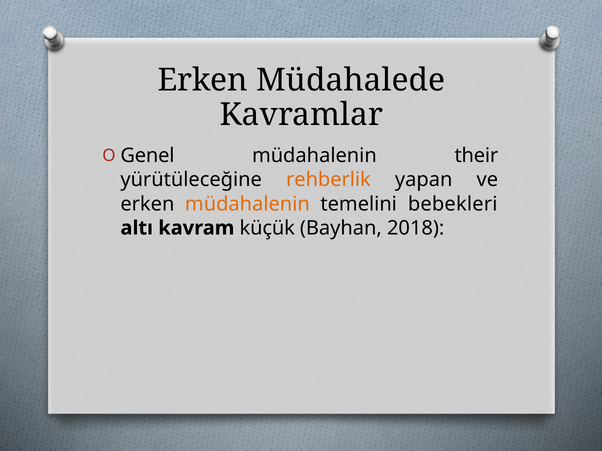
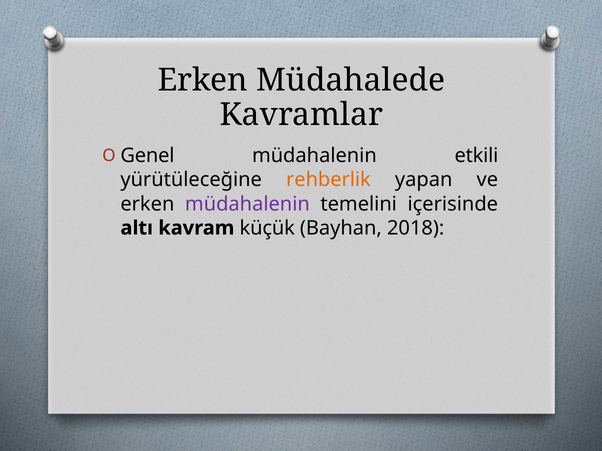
their: their -> etkili
müdahalenin at (247, 204) colour: orange -> purple
bebekleri: bebekleri -> içerisinde
